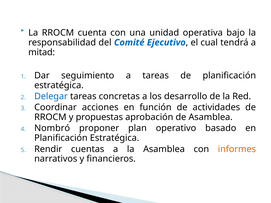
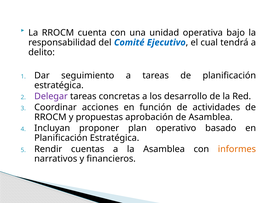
mitad: mitad -> delito
Delegar colour: blue -> purple
Nombró: Nombró -> Incluyan
